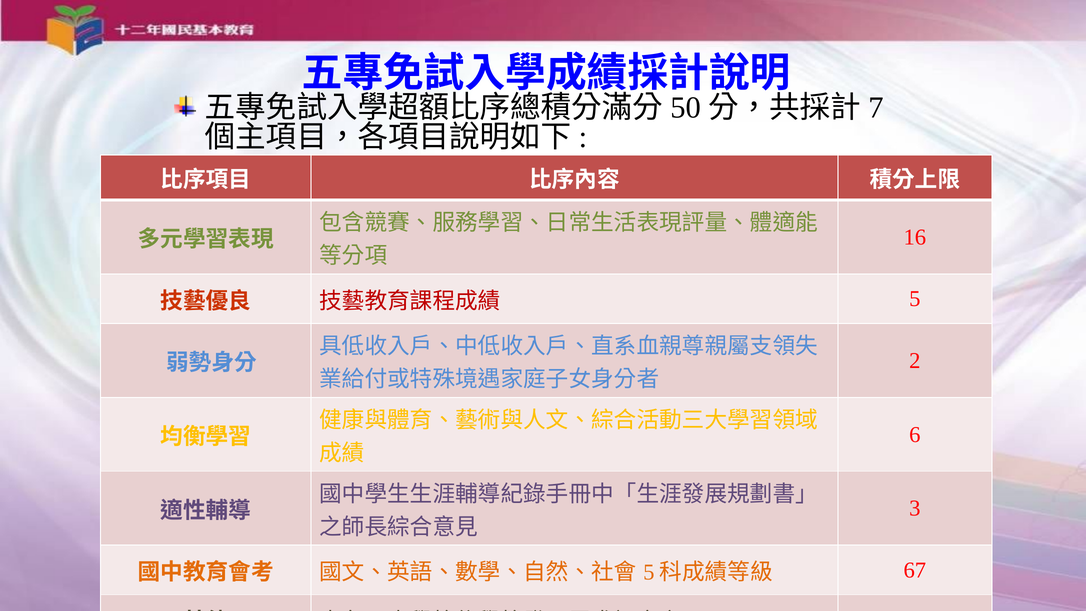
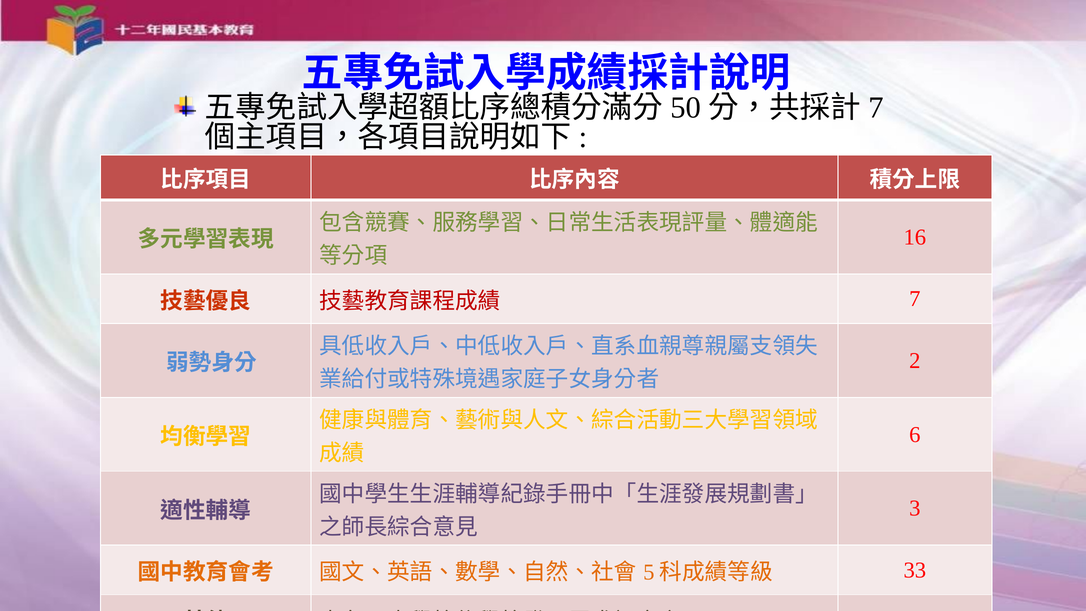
5 at (915, 299): 5 -> 7
67: 67 -> 33
